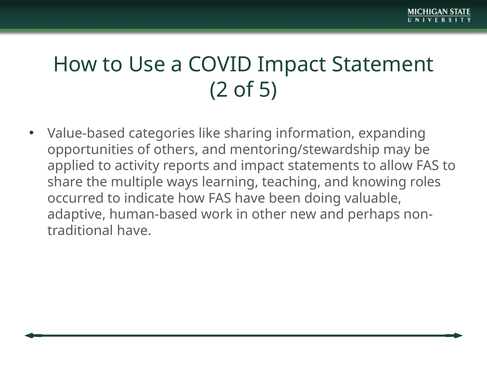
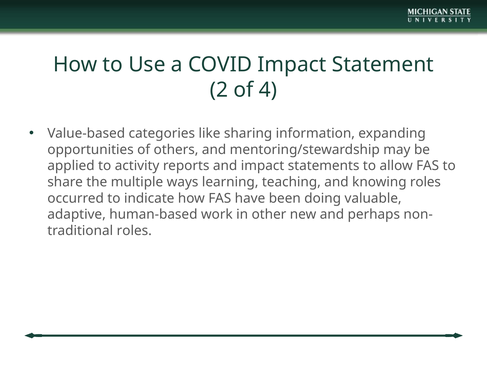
5: 5 -> 4
have at (134, 231): have -> roles
